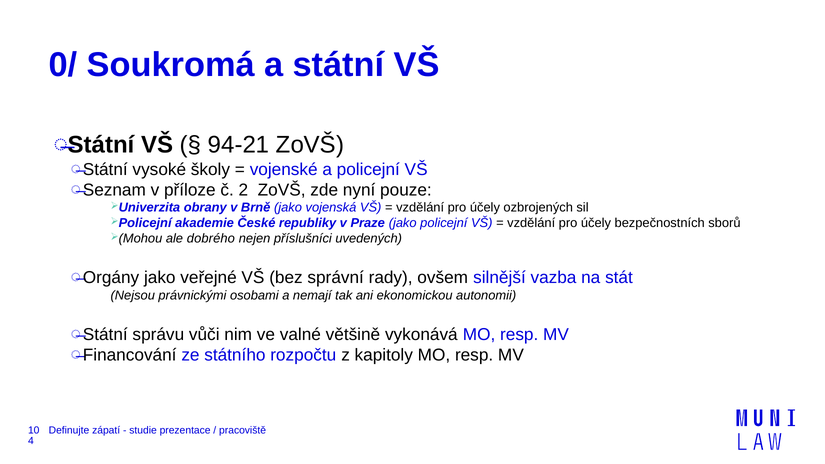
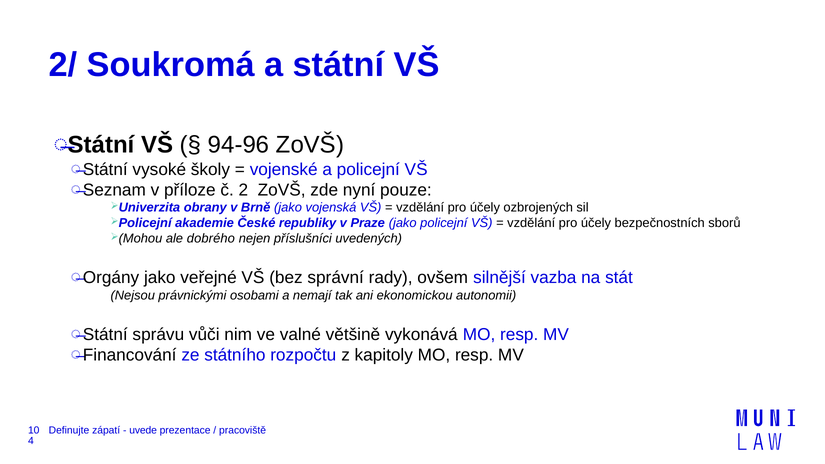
0/: 0/ -> 2/
94-21: 94-21 -> 94-96
studie: studie -> uvede
